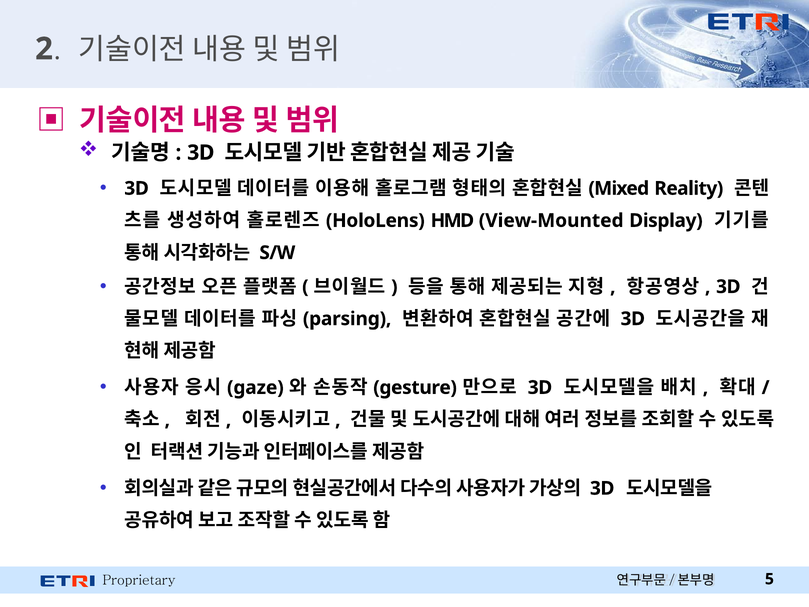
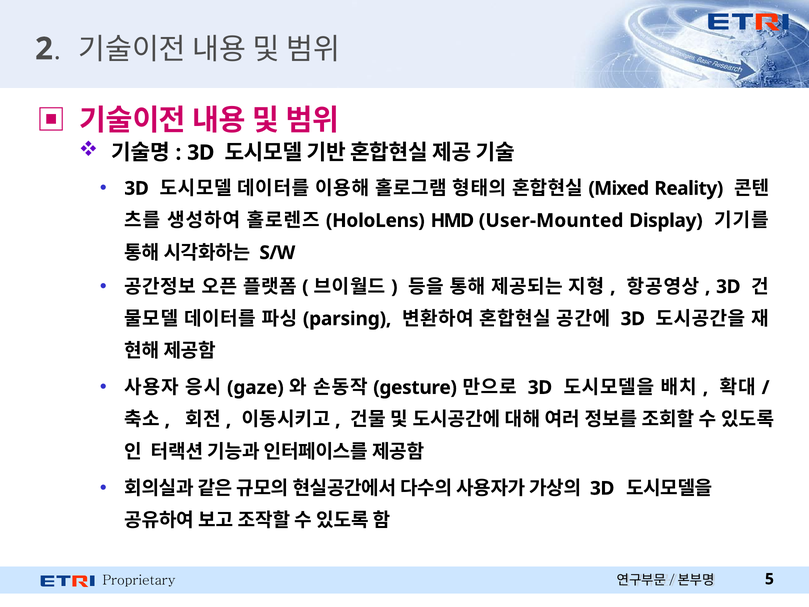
View-Mounted: View-Mounted -> User-Mounted
